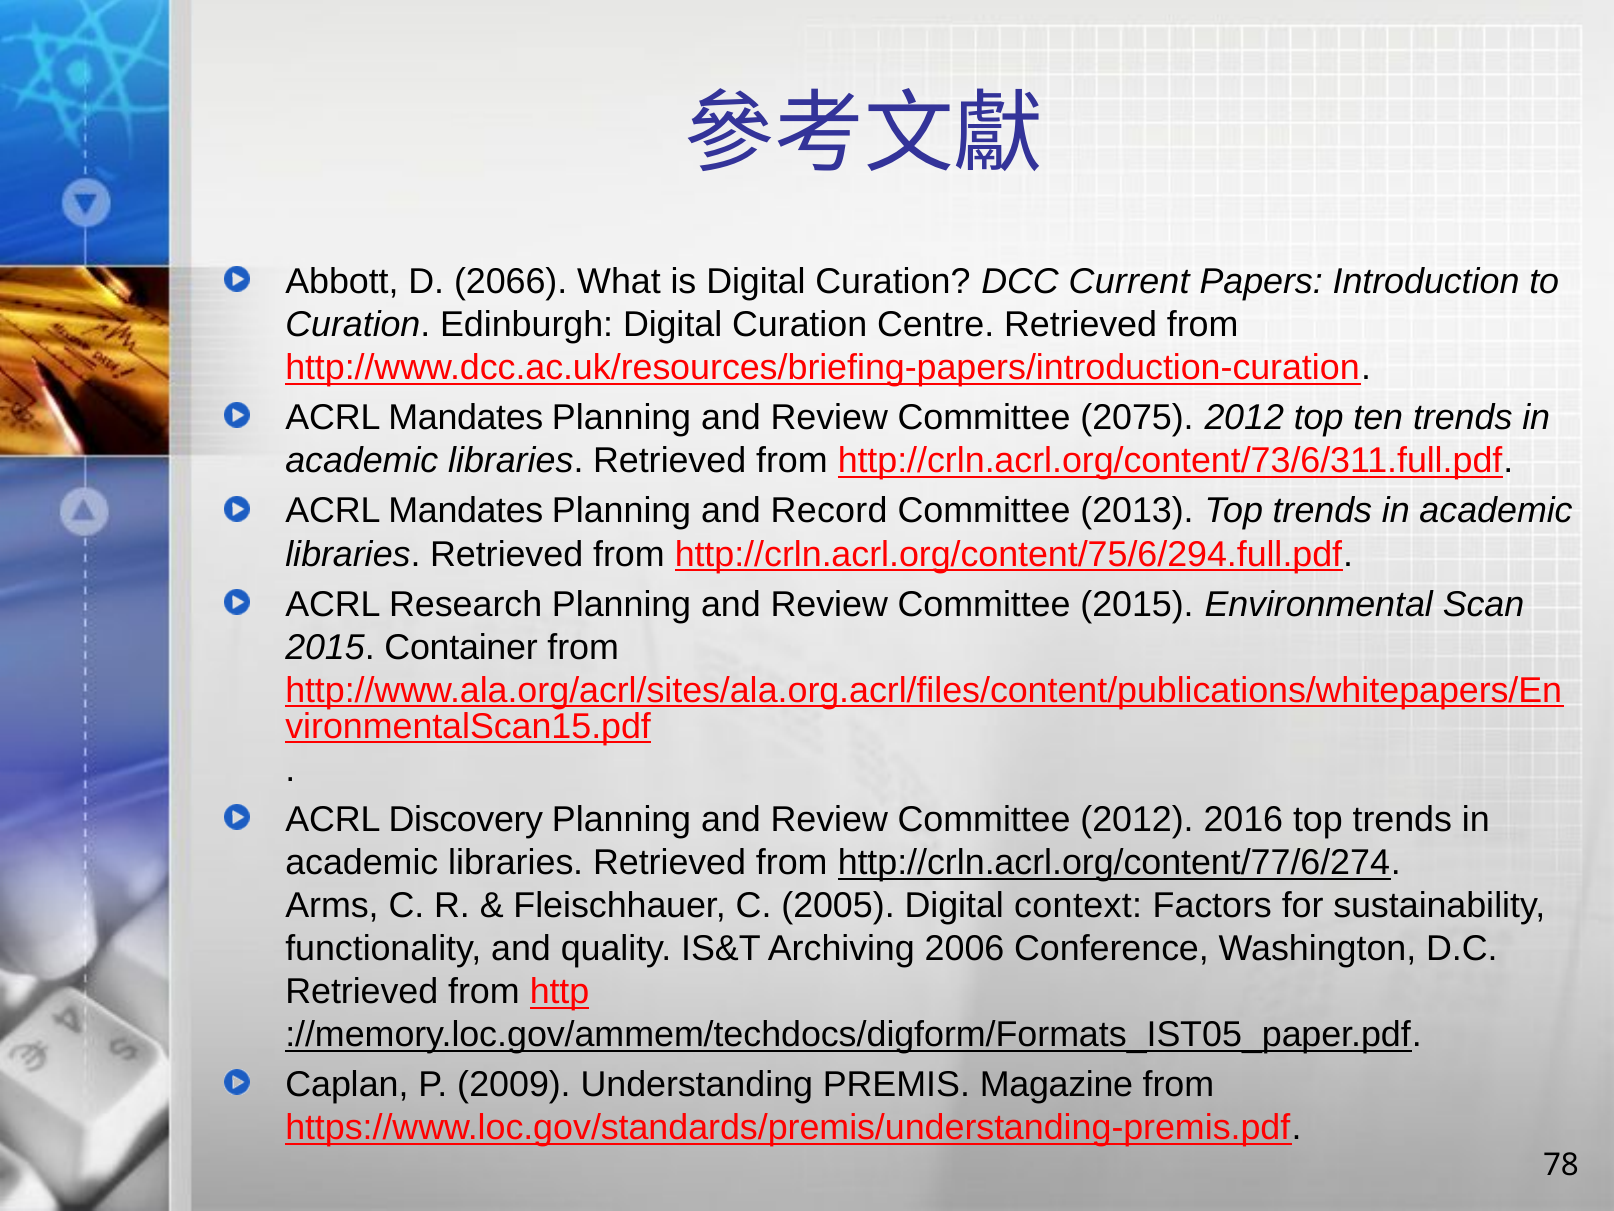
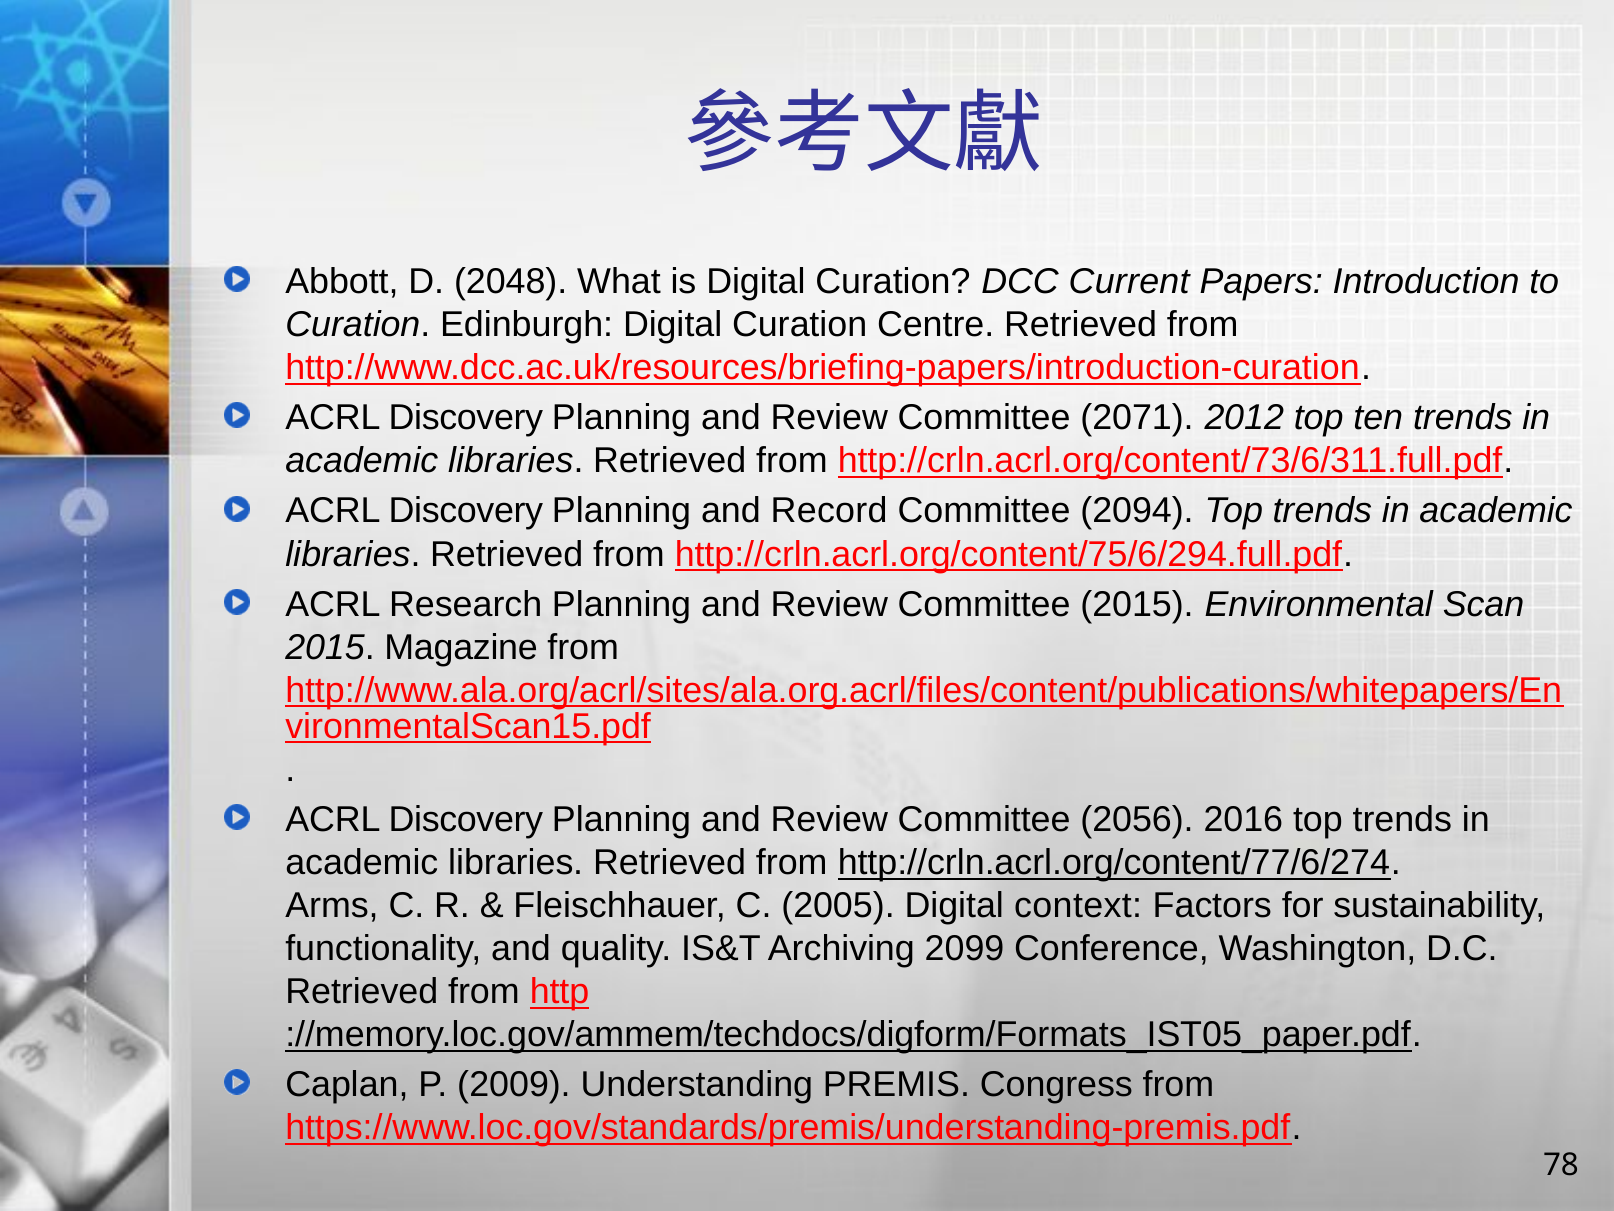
2066: 2066 -> 2048
Mandates at (466, 418): Mandates -> Discovery
2075: 2075 -> 2071
Mandates at (466, 511): Mandates -> Discovery
2013: 2013 -> 2094
Container: Container -> Magazine
Committee 2012: 2012 -> 2056
2006: 2006 -> 2099
Magazine: Magazine -> Congress
